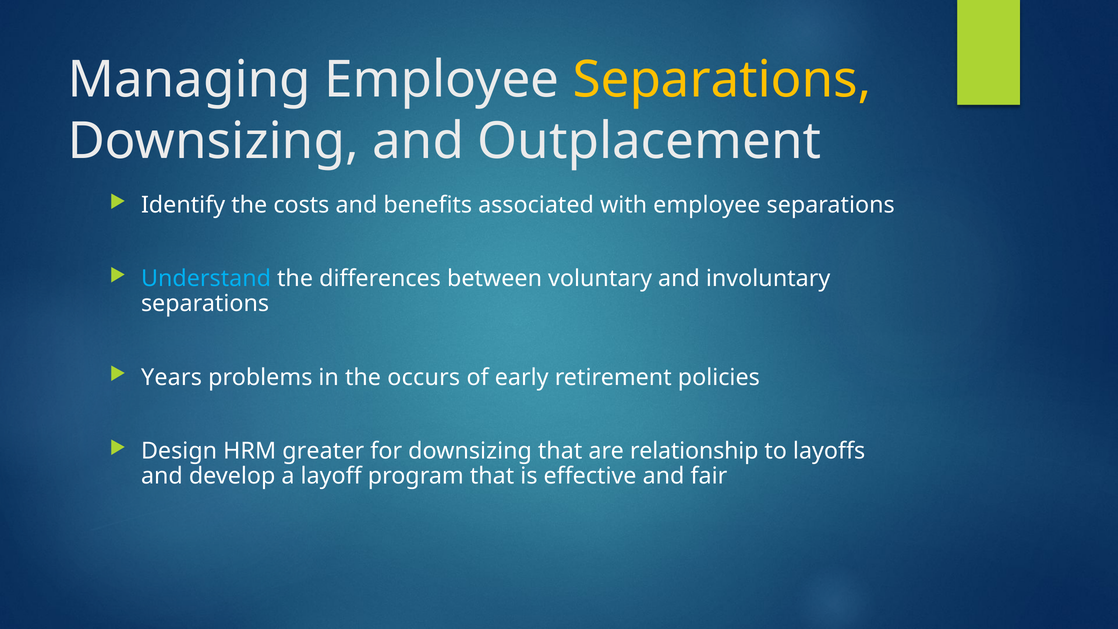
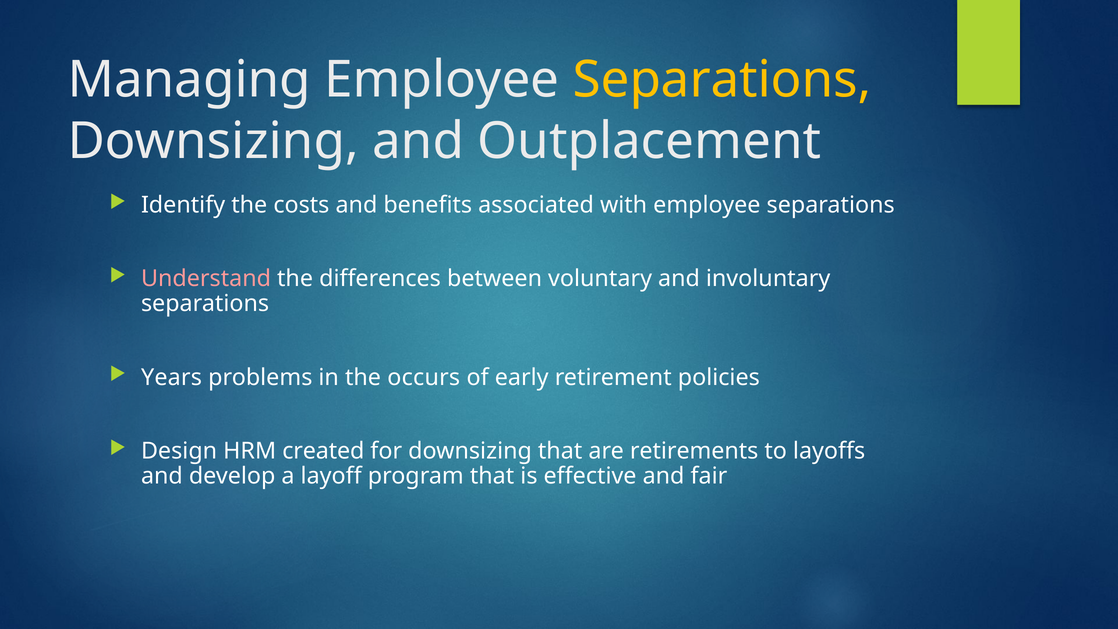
Understand colour: light blue -> pink
greater: greater -> created
relationship: relationship -> retirements
